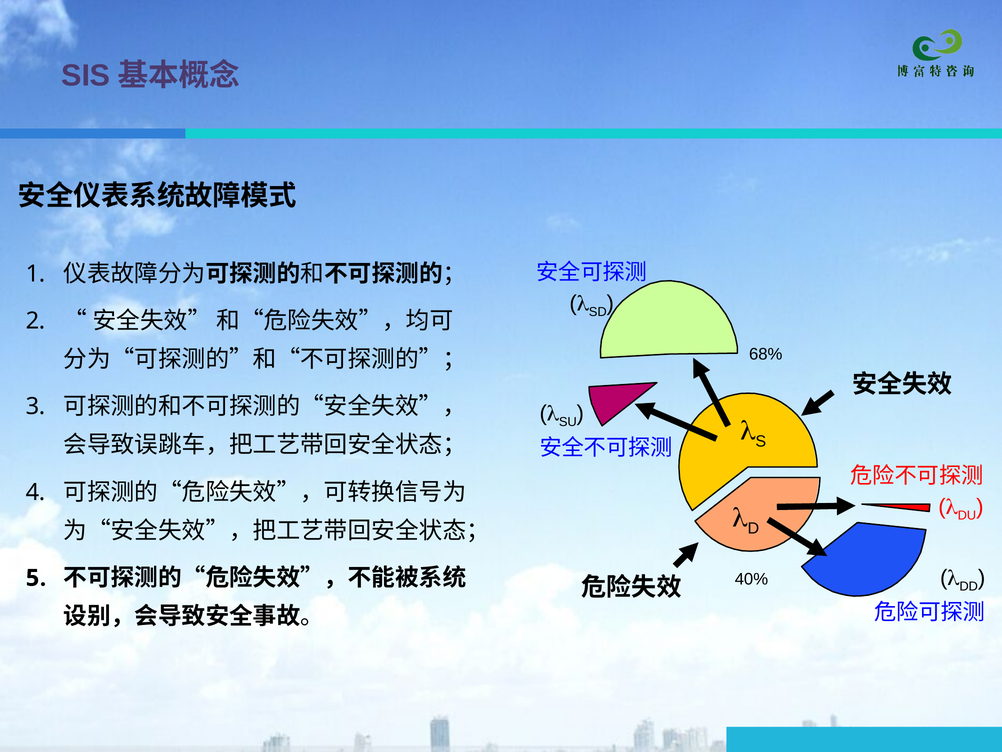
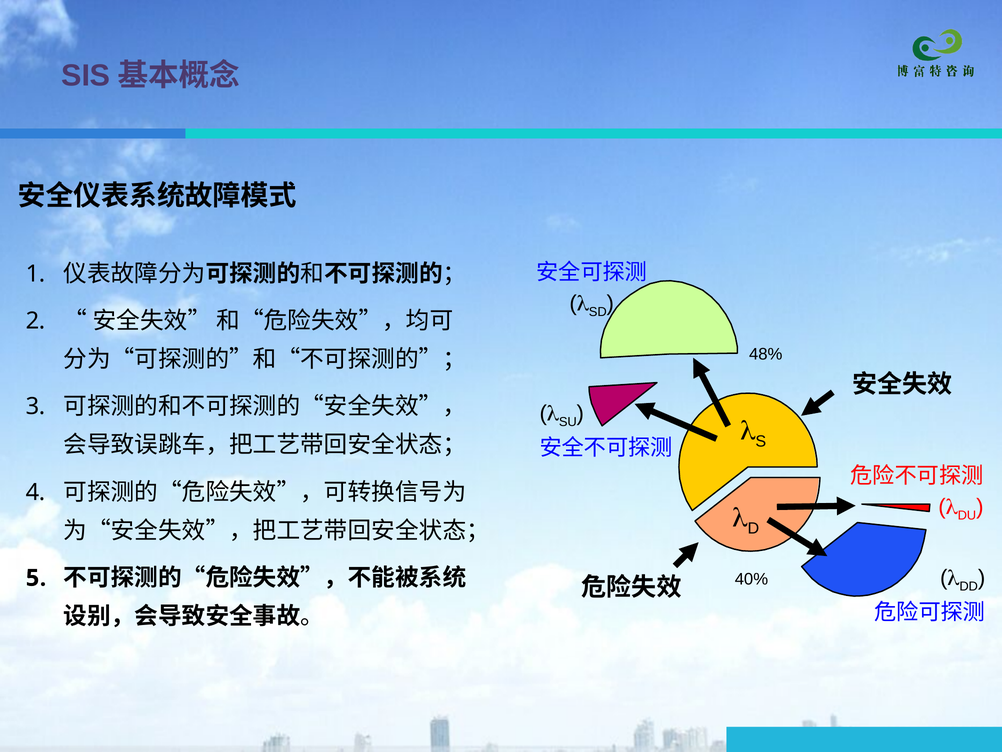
68%: 68% -> 48%
